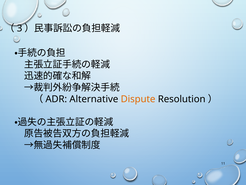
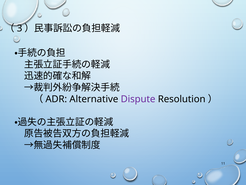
Dispute colour: orange -> purple
